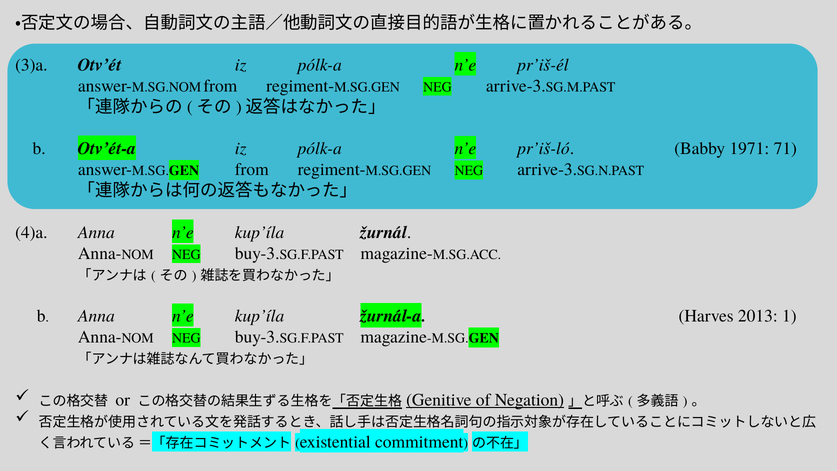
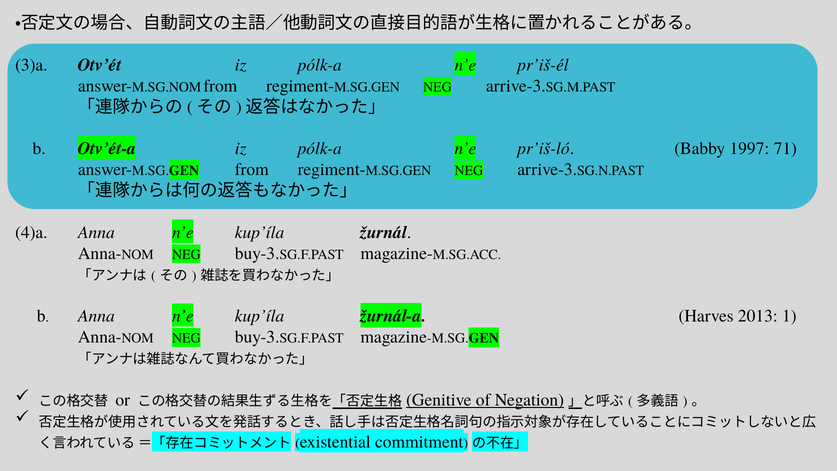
1971: 1971 -> 1997
